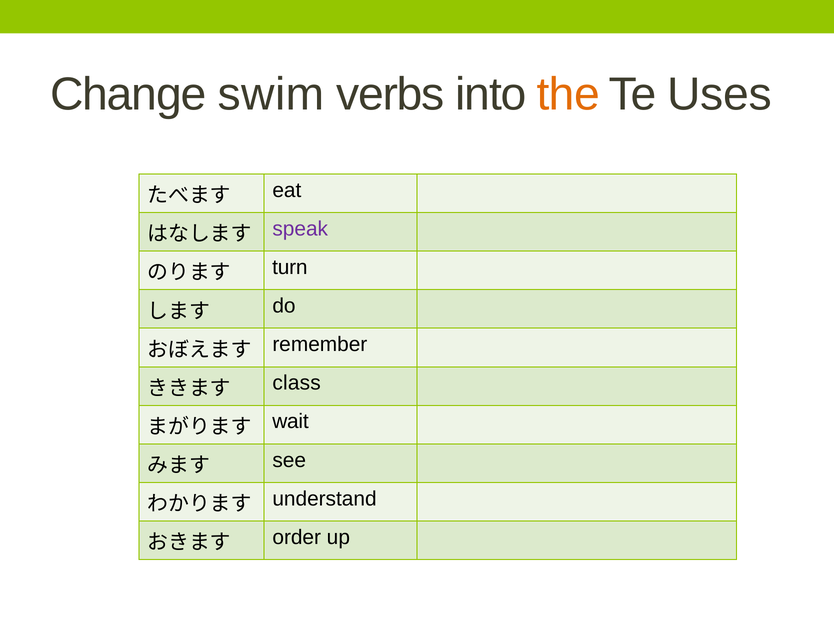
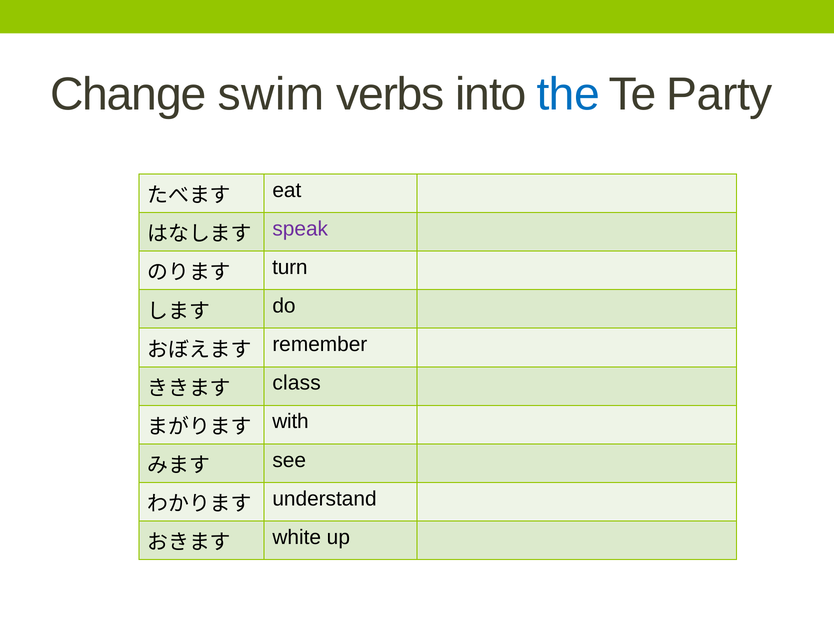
the colour: orange -> blue
Uses: Uses -> Party
wait: wait -> with
order: order -> white
